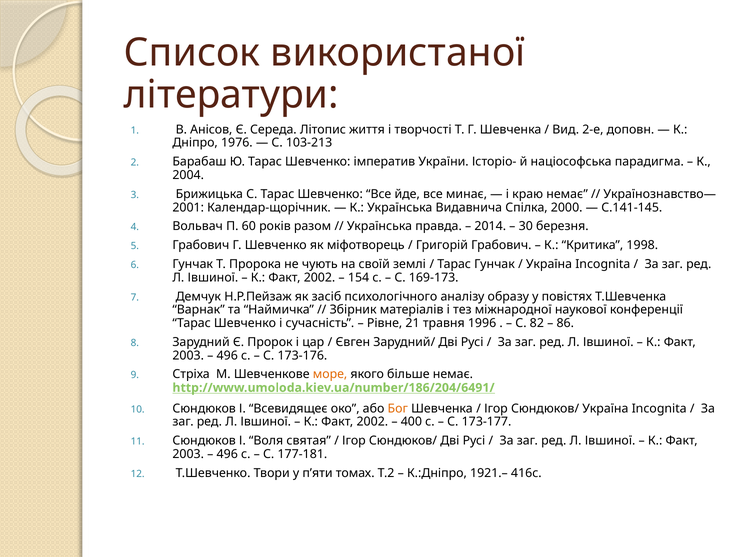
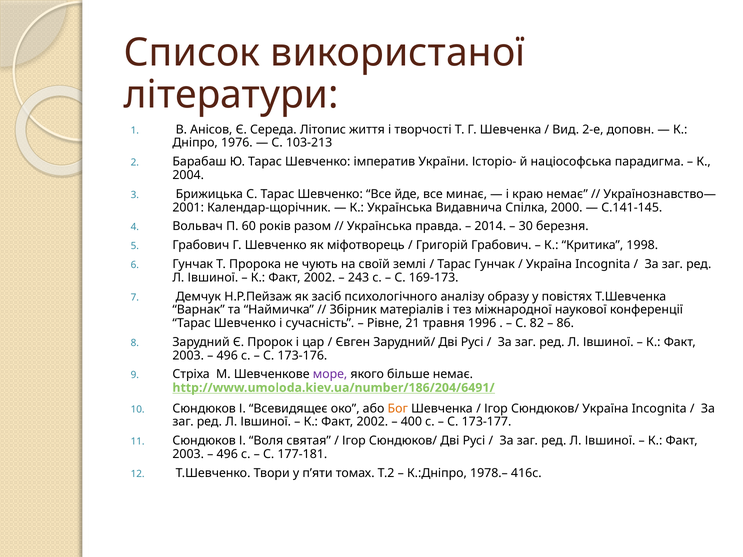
154: 154 -> 243
море colour: orange -> purple
1921.–: 1921.– -> 1978.–
